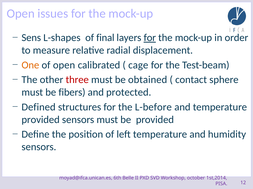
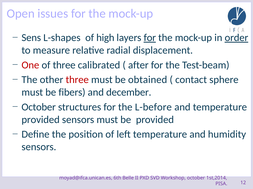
final: final -> high
order underline: none -> present
One colour: orange -> red
of open: open -> three
cage: cage -> after
protected: protected -> december
Defined at (39, 107): Defined -> October
